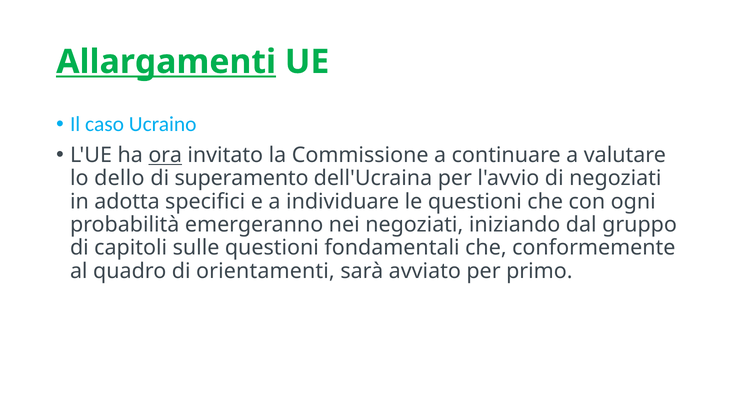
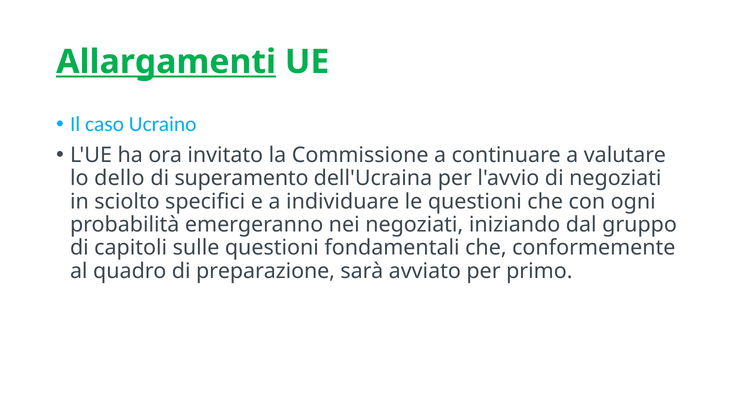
ora underline: present -> none
adotta: adotta -> sciolto
orientamenti: orientamenti -> preparazione
